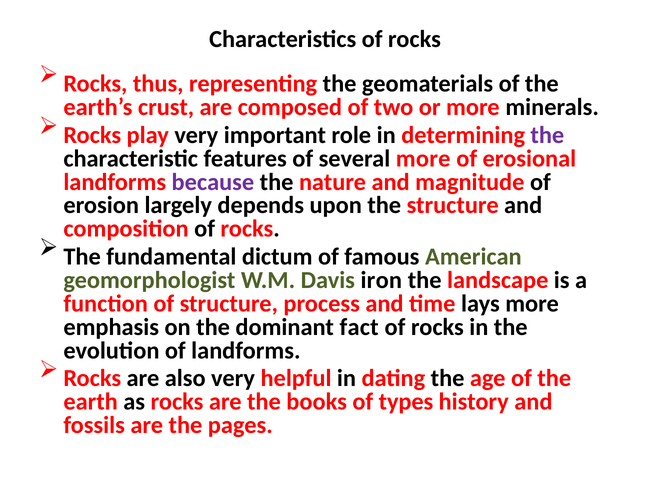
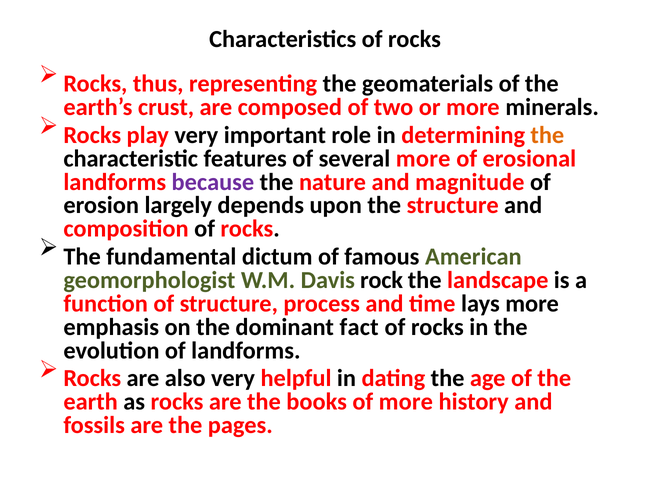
the at (547, 135) colour: purple -> orange
iron: iron -> rock
of types: types -> more
